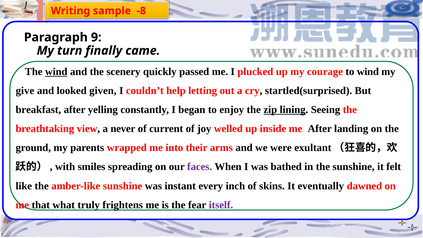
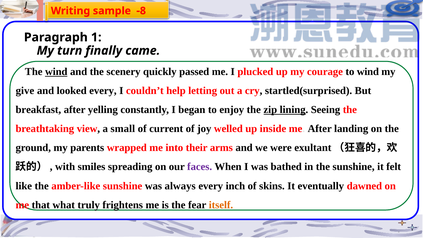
9: 9 -> 1
looked given: given -> every
never: never -> small
instant: instant -> always
itself colour: purple -> orange
